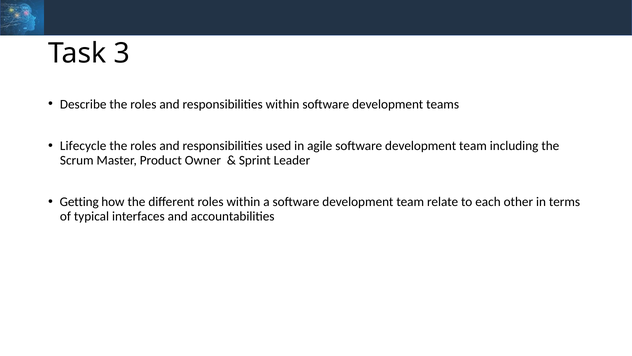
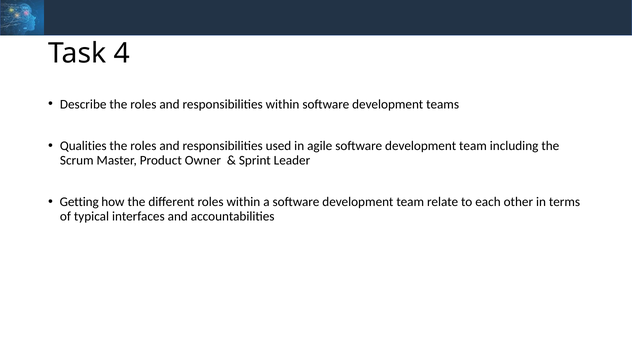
3: 3 -> 4
Lifecycle: Lifecycle -> Qualities
